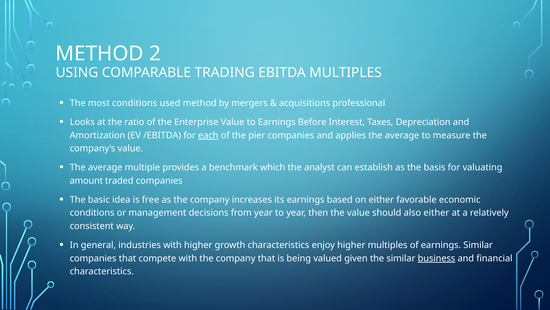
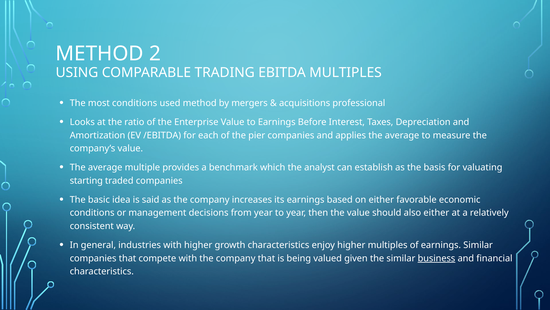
each underline: present -> none
amount: amount -> starting
free: free -> said
